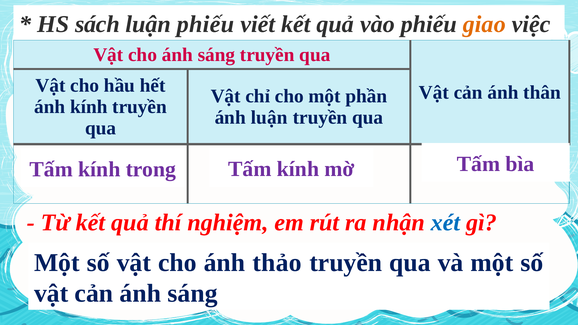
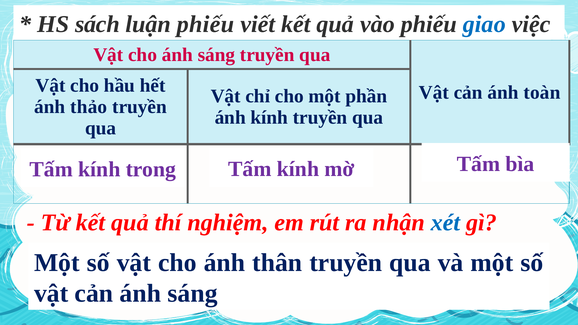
giao colour: orange -> blue
thân: thân -> toàn
ánh kính: kính -> thảo
ánh luận: luận -> kính
thảo: thảo -> thân
